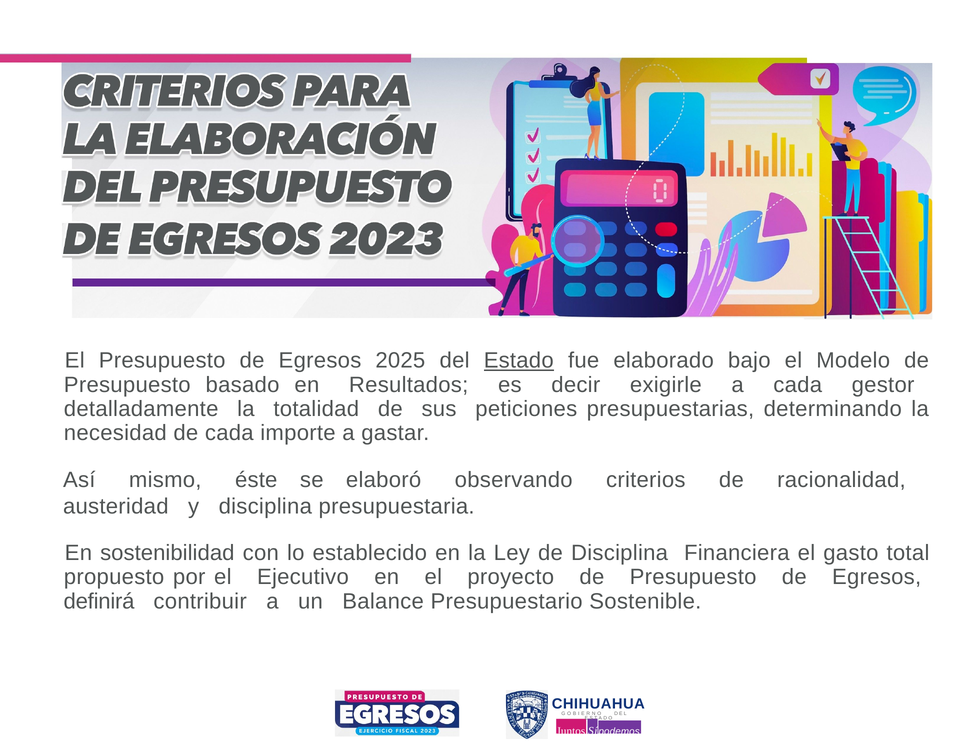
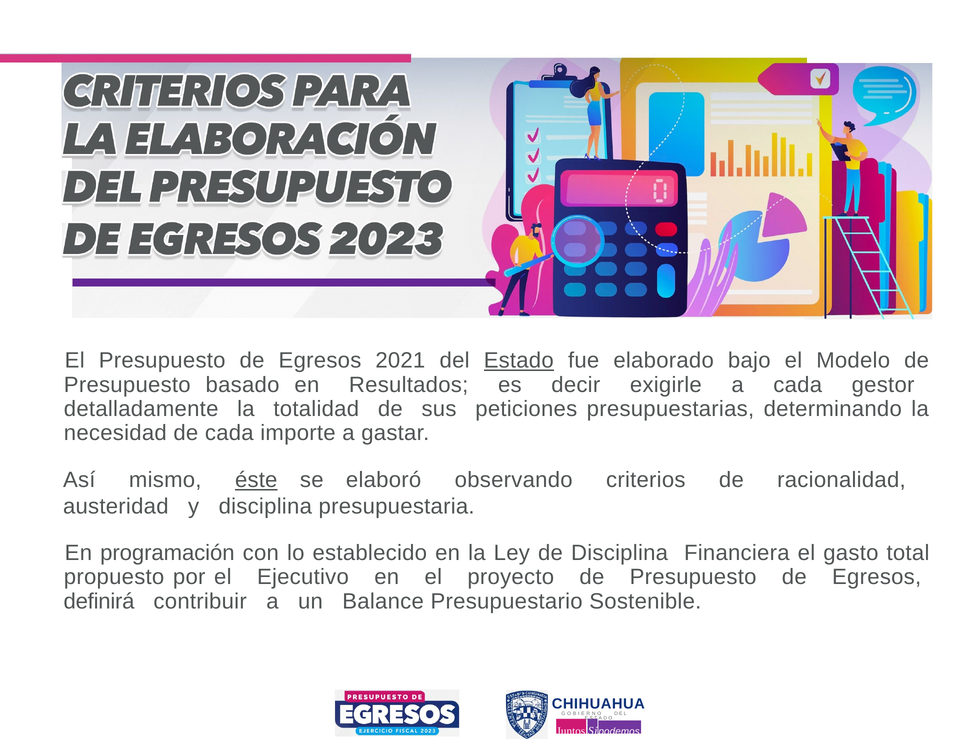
2025: 2025 -> 2021
éste underline: none -> present
sostenibilidad: sostenibilidad -> programación
